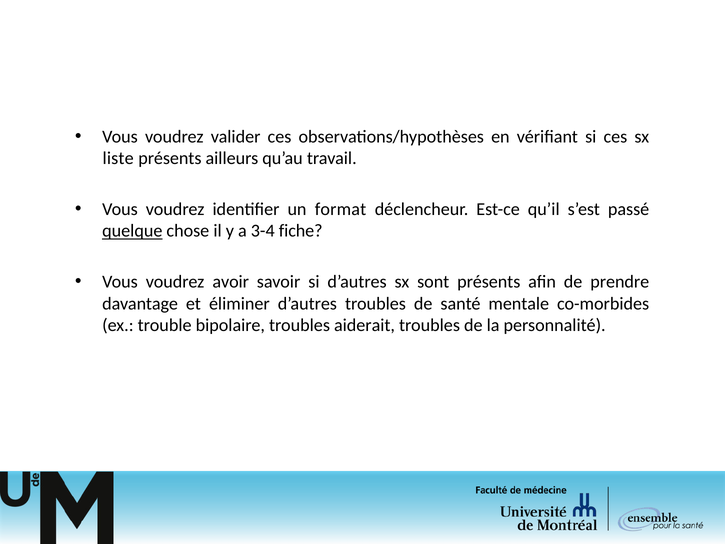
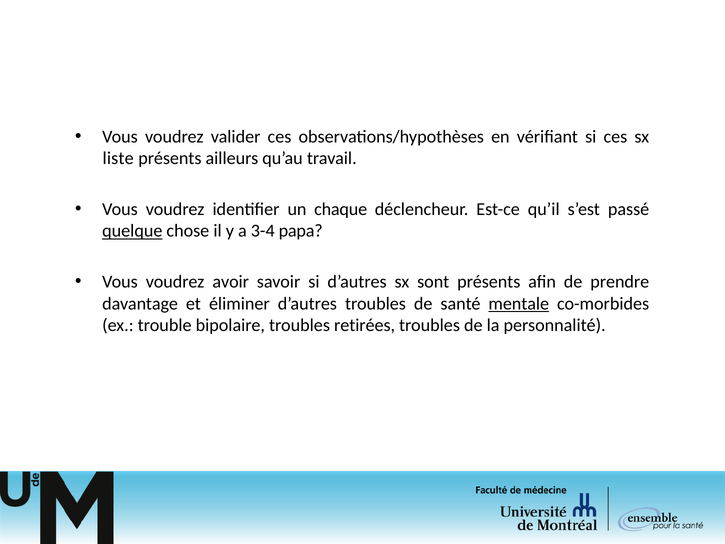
format: format -> chaque
fiche: fiche -> papa
mentale underline: none -> present
aiderait: aiderait -> retirées
